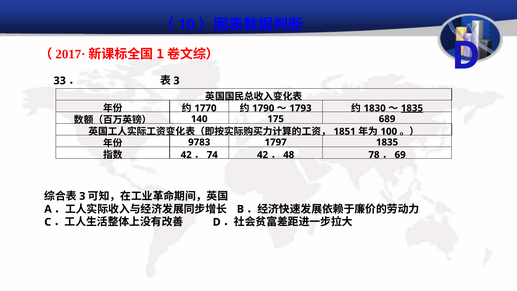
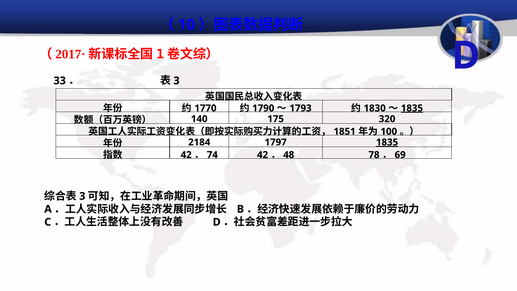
689: 689 -> 320
9783: 9783 -> 2184
1835 at (387, 142) underline: none -> present
